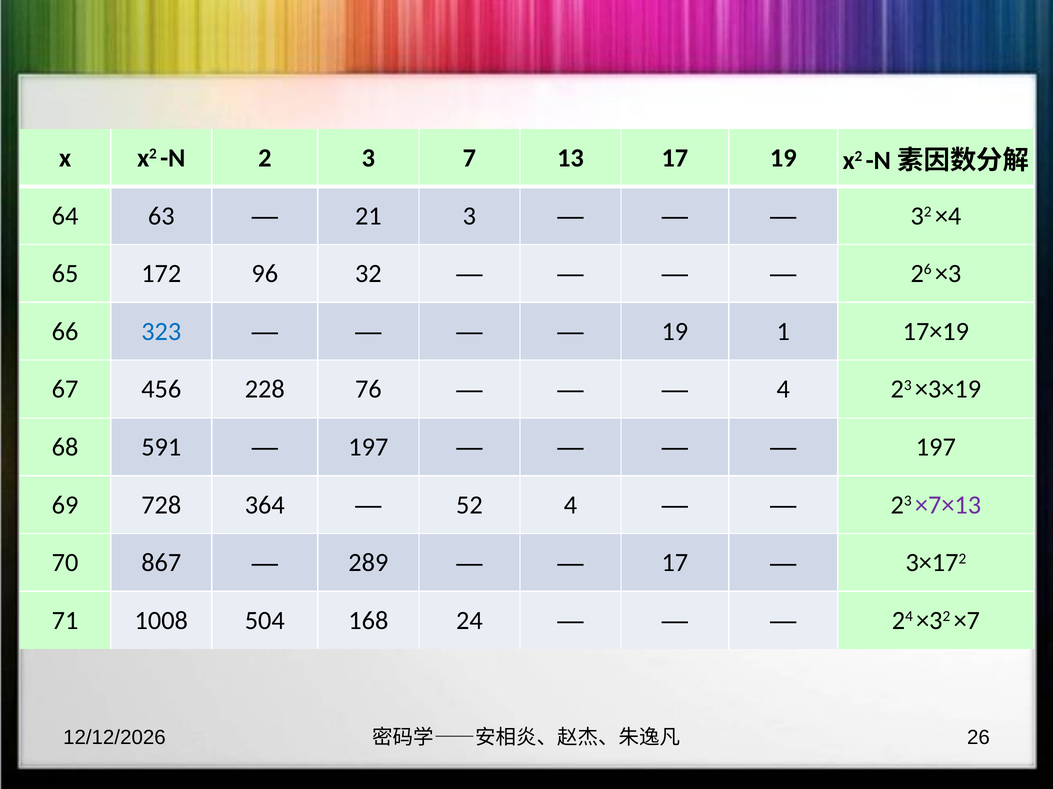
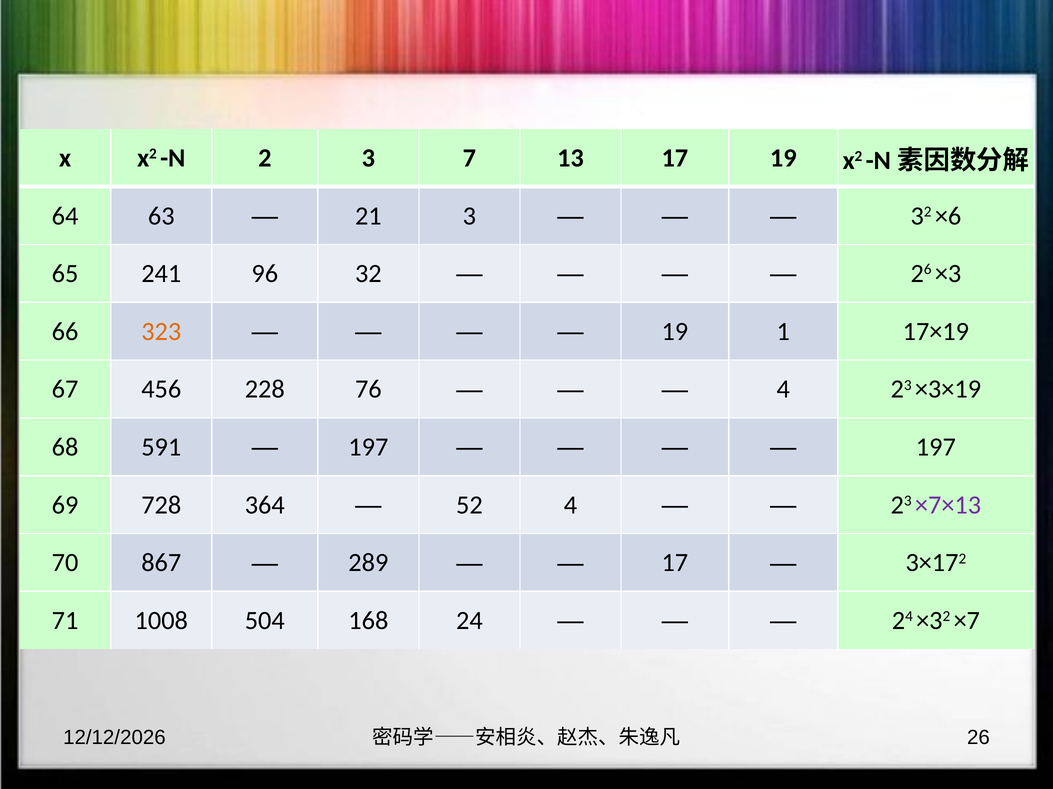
×4: ×4 -> ×6
172: 172 -> 241
323 colour: blue -> orange
